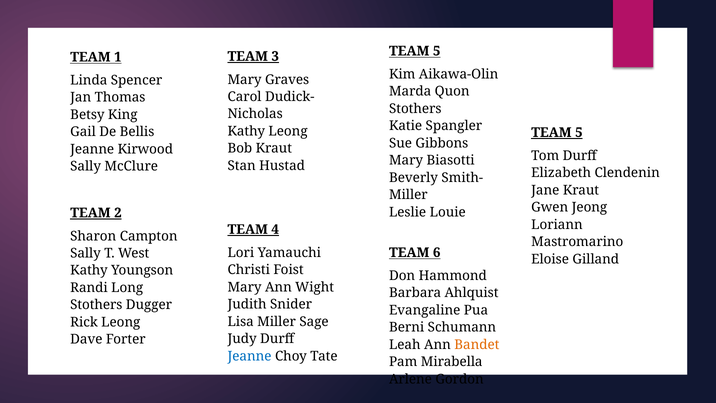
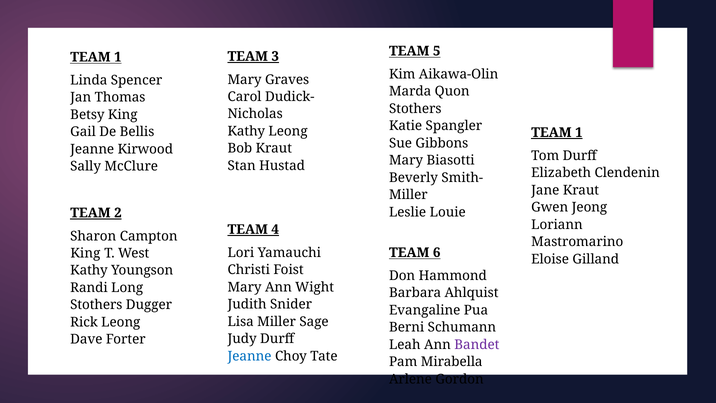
5 at (579, 132): 5 -> 1
Sally at (86, 253): Sally -> King
Bandet colour: orange -> purple
